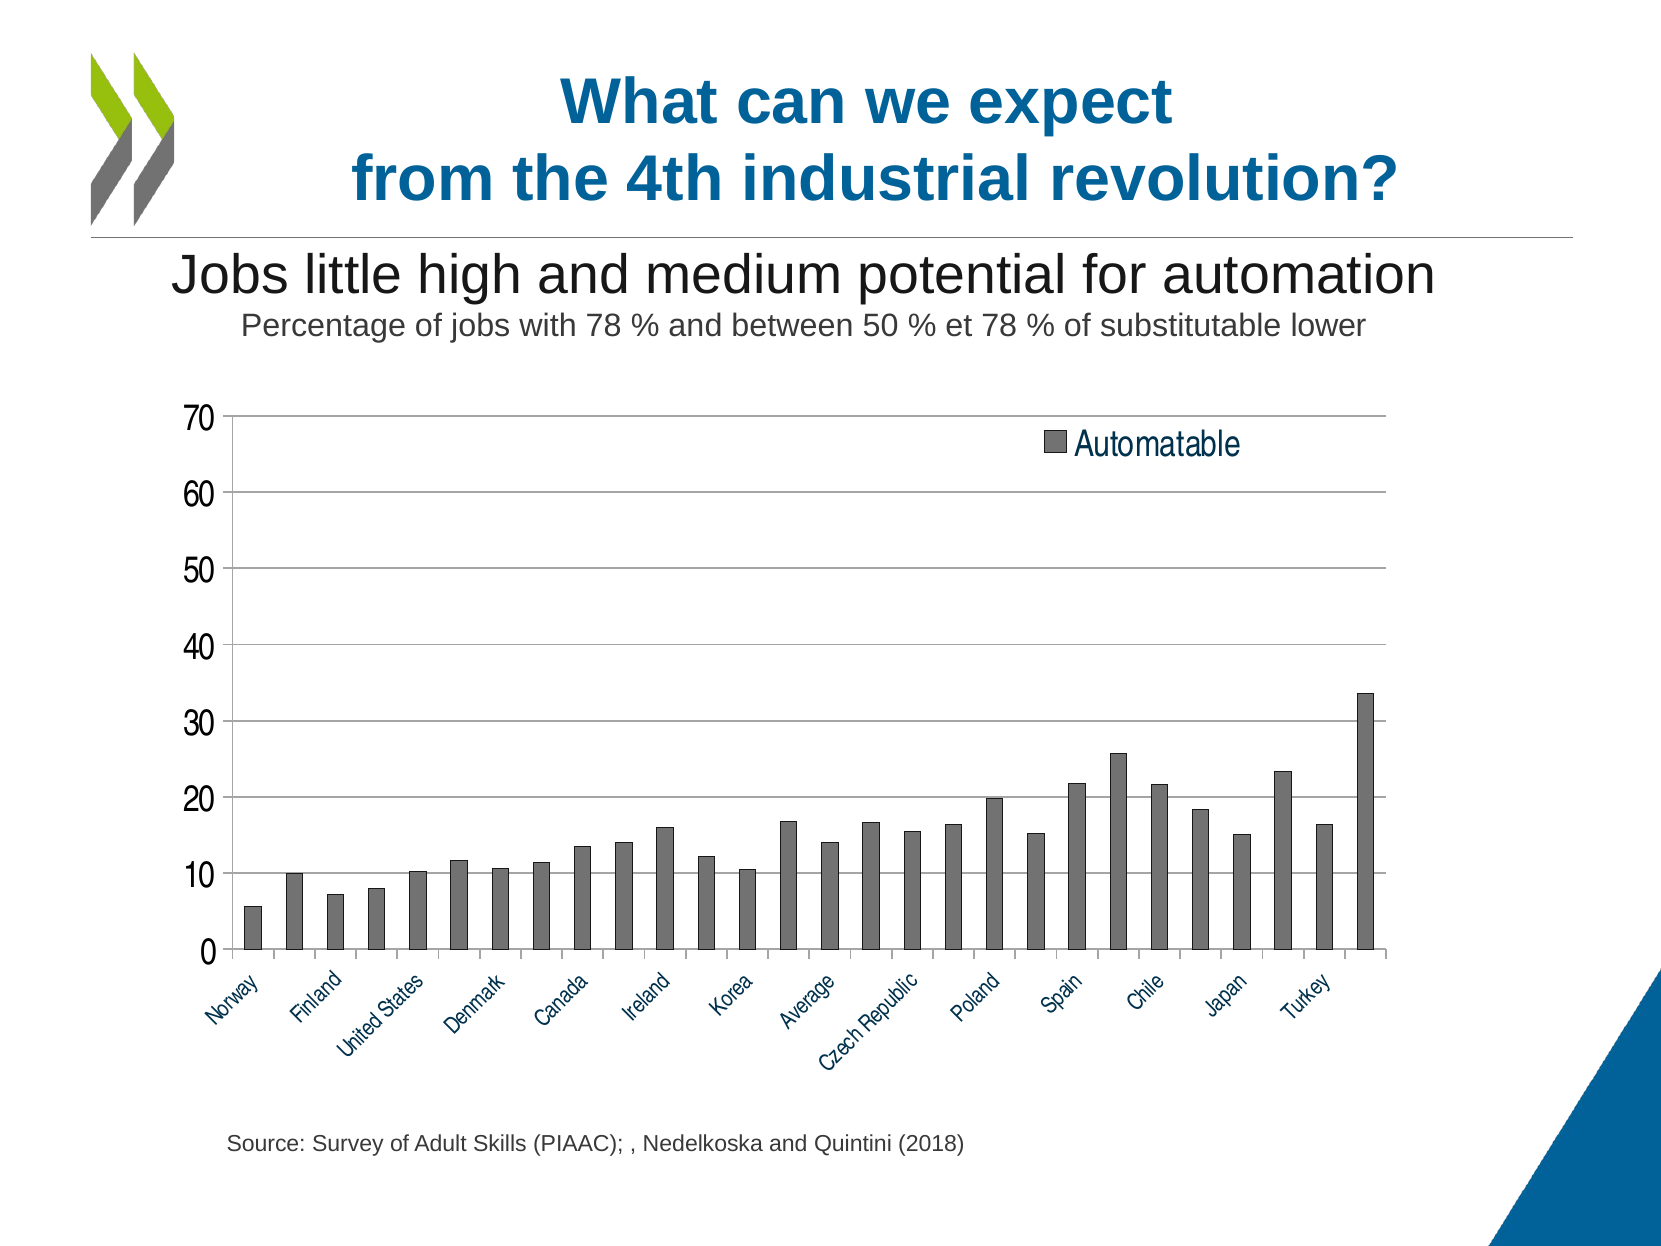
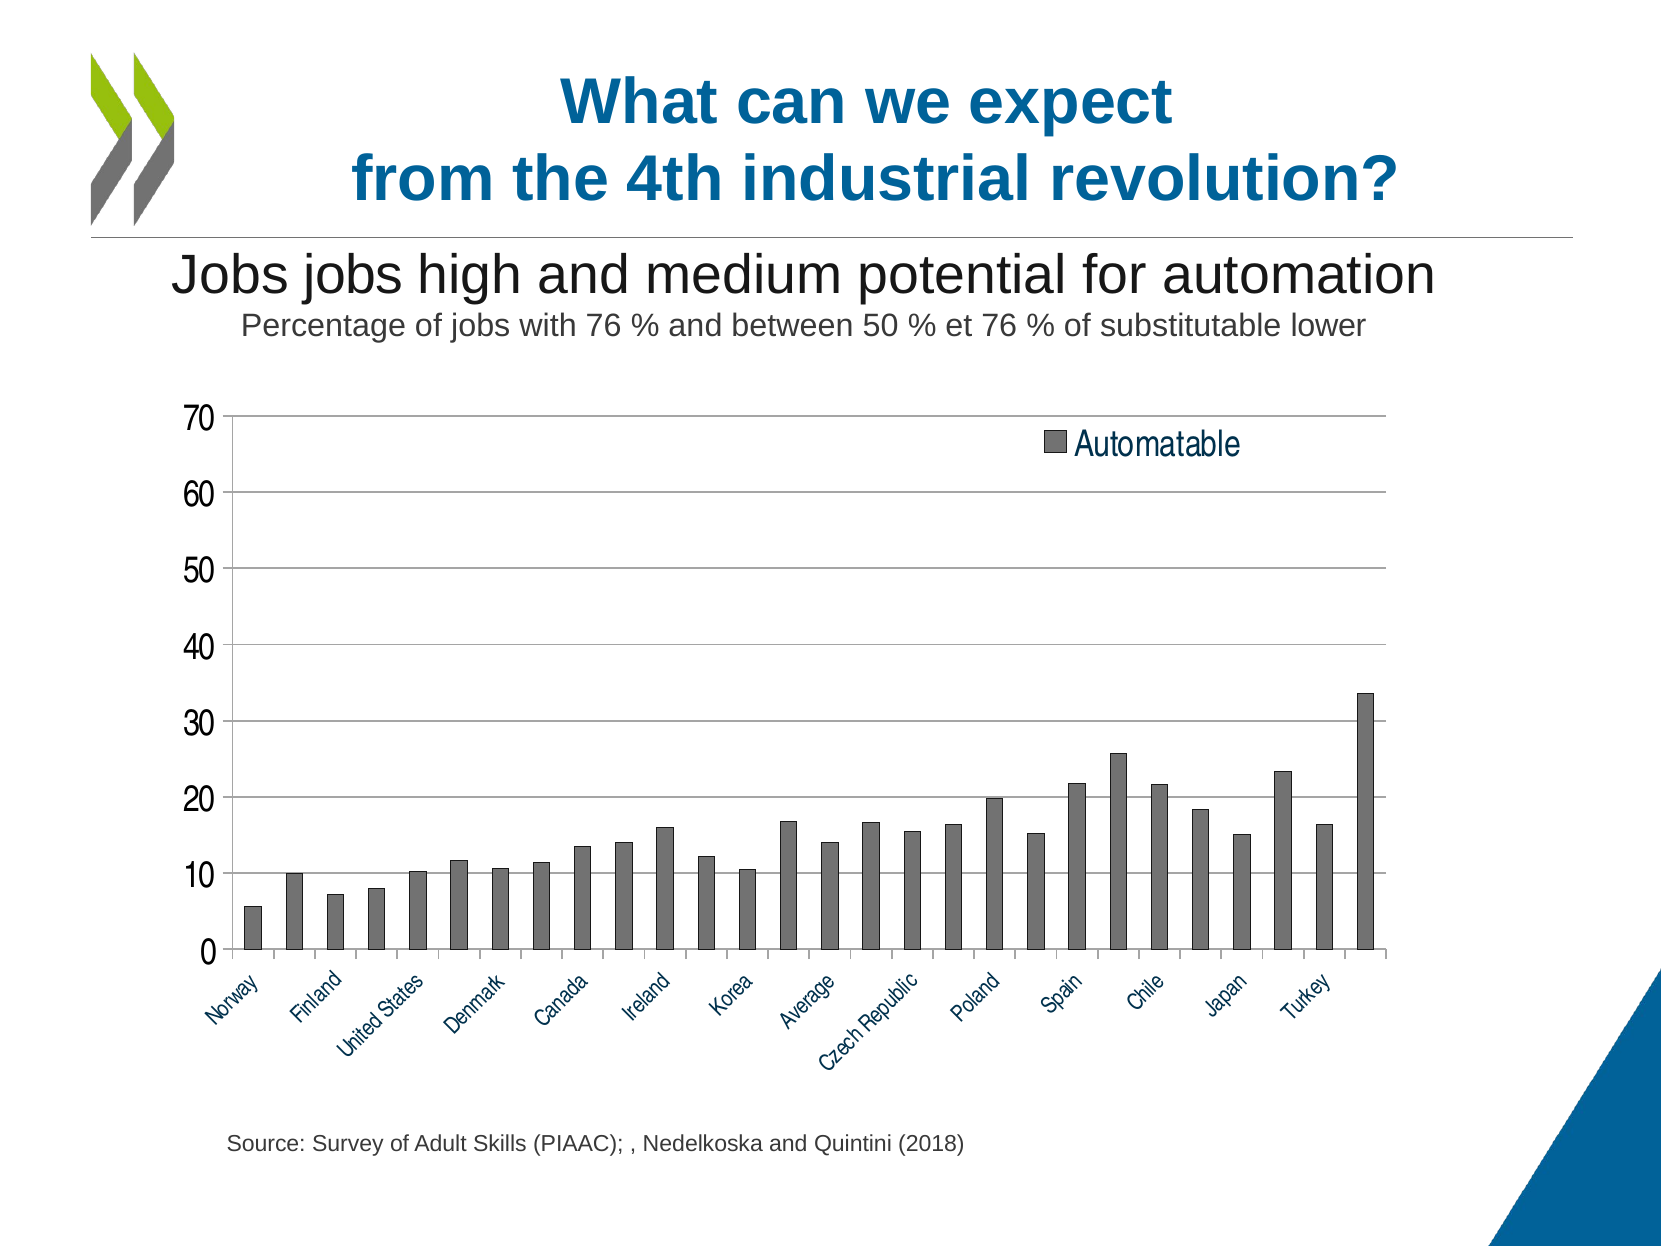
Jobs little: little -> jobs
with 78: 78 -> 76
et 78: 78 -> 76
